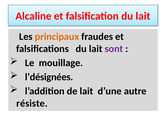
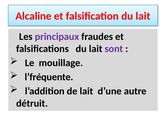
principaux colour: orange -> purple
l’désignées: l’désignées -> l’fréquente
résiste: résiste -> détruit
